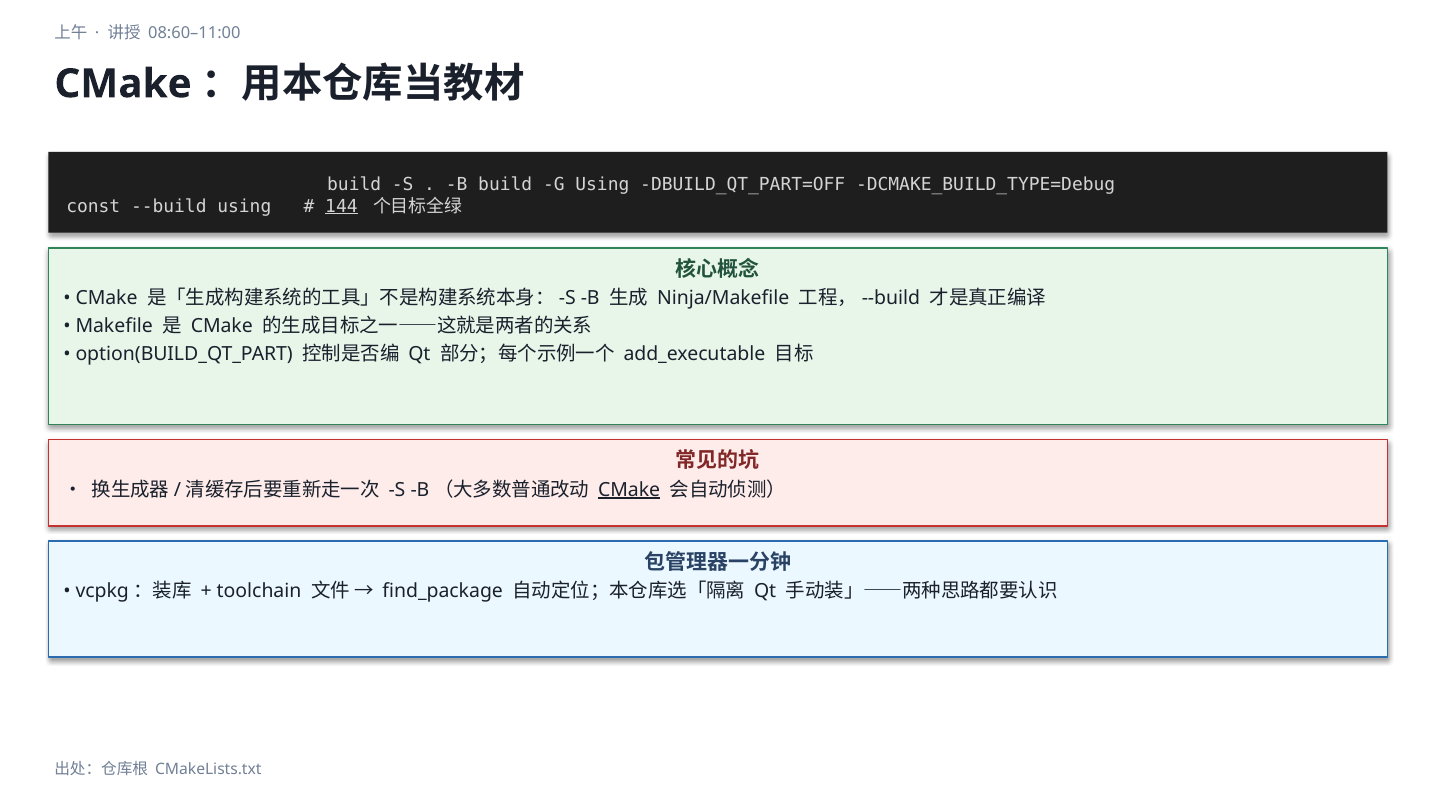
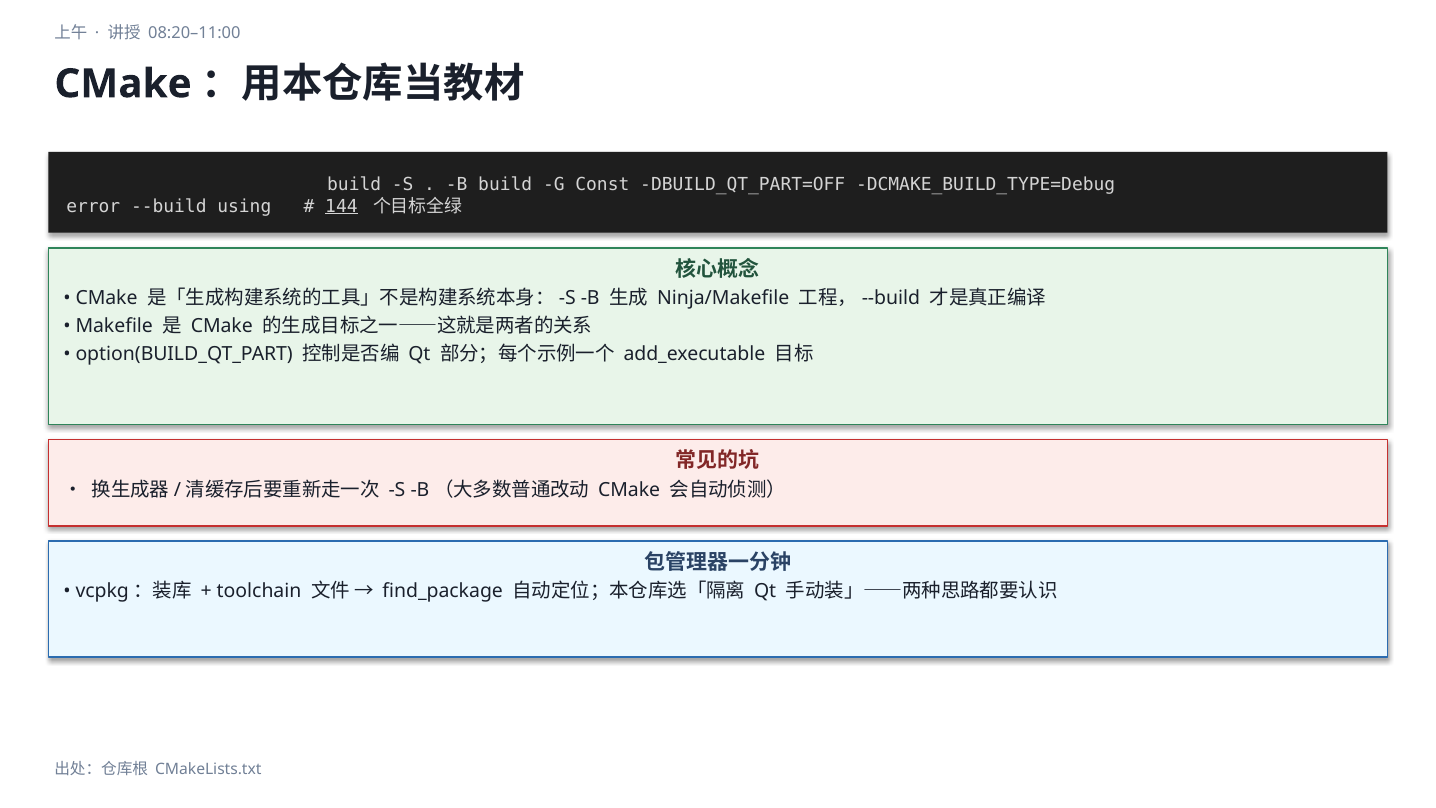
08:60–11:00: 08:60–11:00 -> 08:20–11:00
G Using: Using -> Const
const: const -> error
CMake at (629, 490) underline: present -> none
